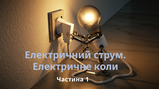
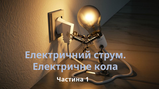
коли: коли -> кола
